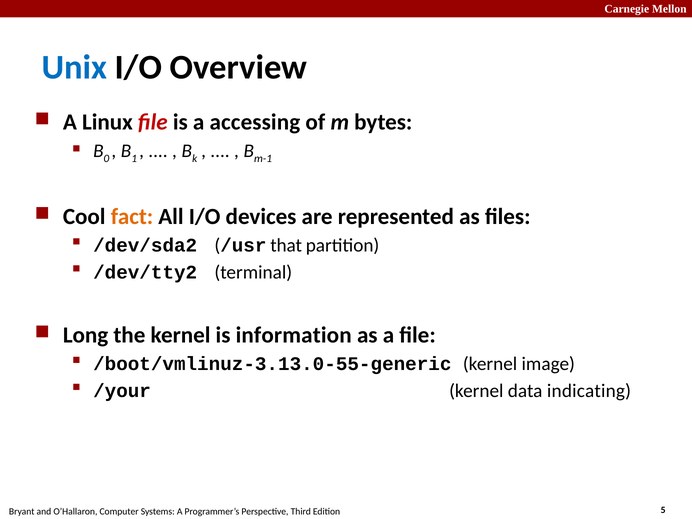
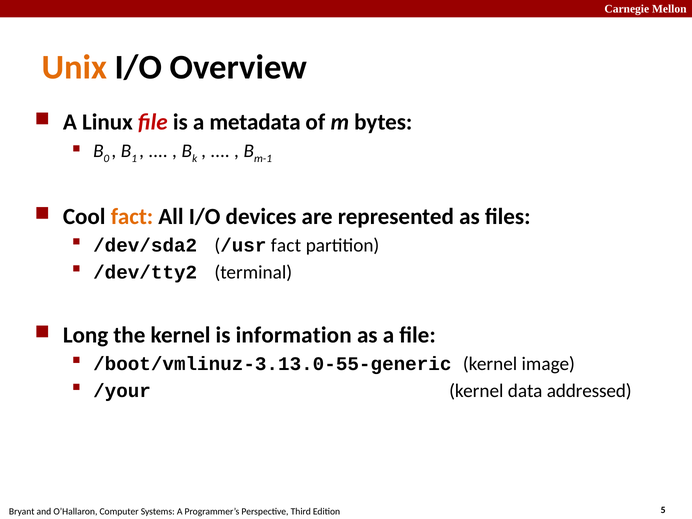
Unix colour: blue -> orange
accessing: accessing -> metadata
/usr that: that -> fact
indicating: indicating -> addressed
